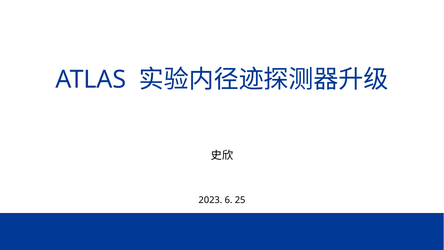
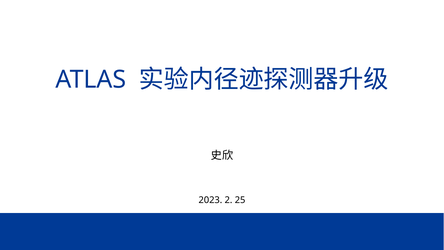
6: 6 -> 2
